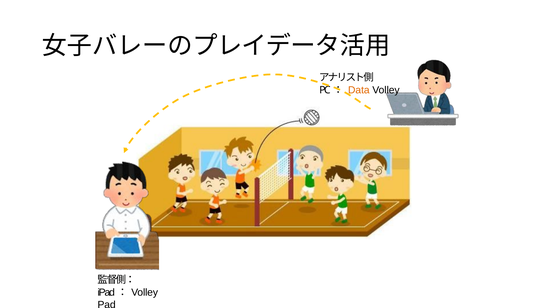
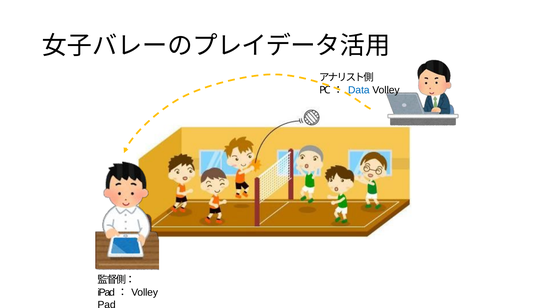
Data colour: orange -> blue
